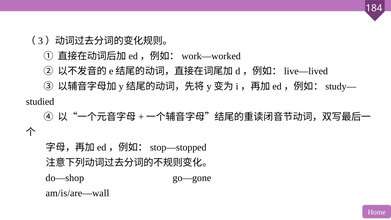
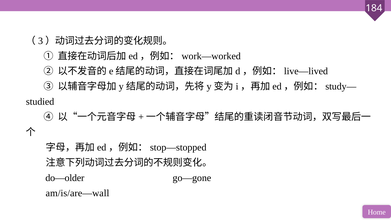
do—shop: do—shop -> do—older
